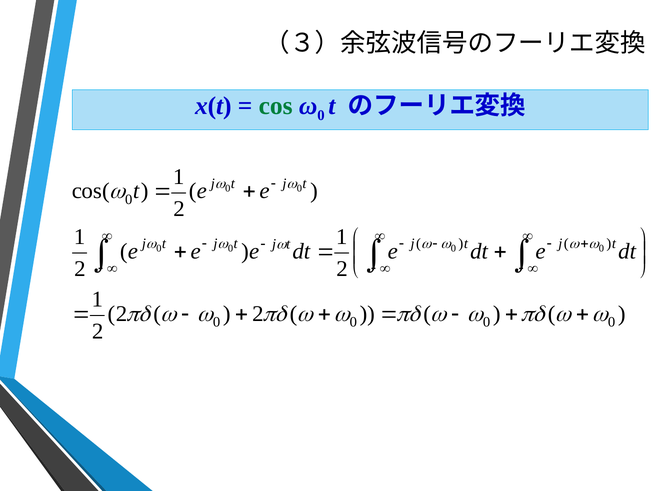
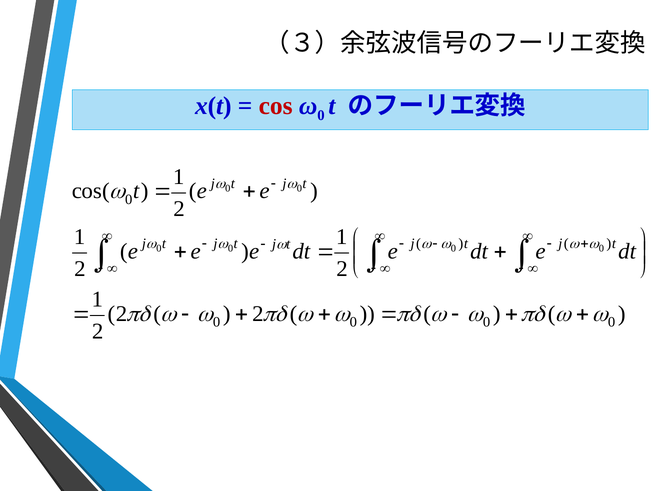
cos colour: green -> red
